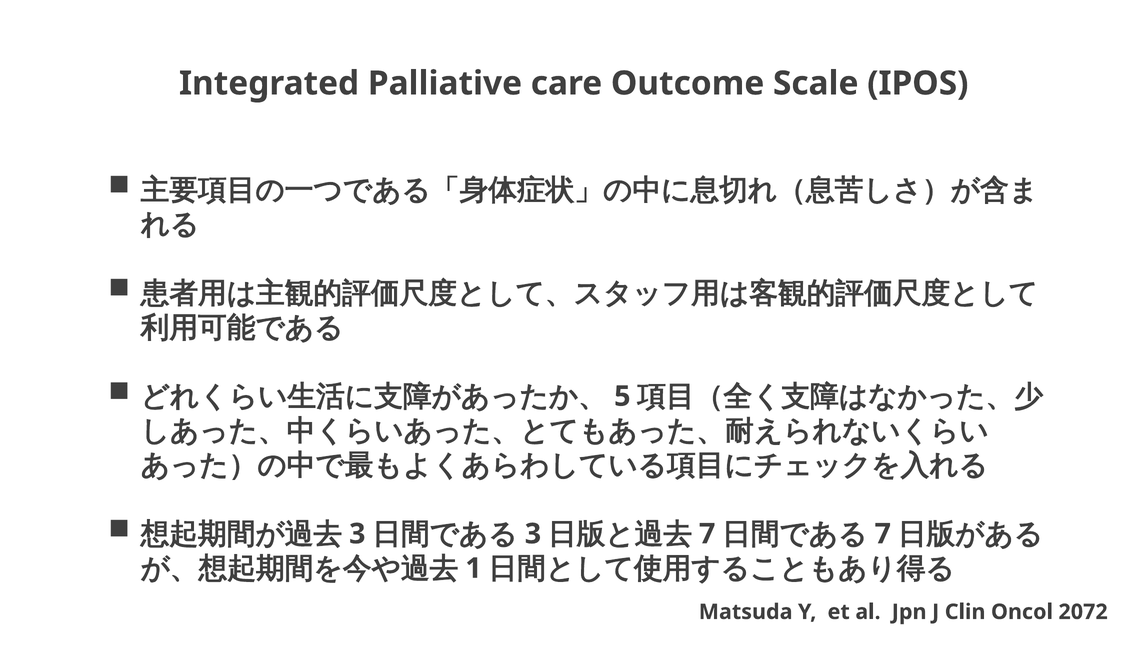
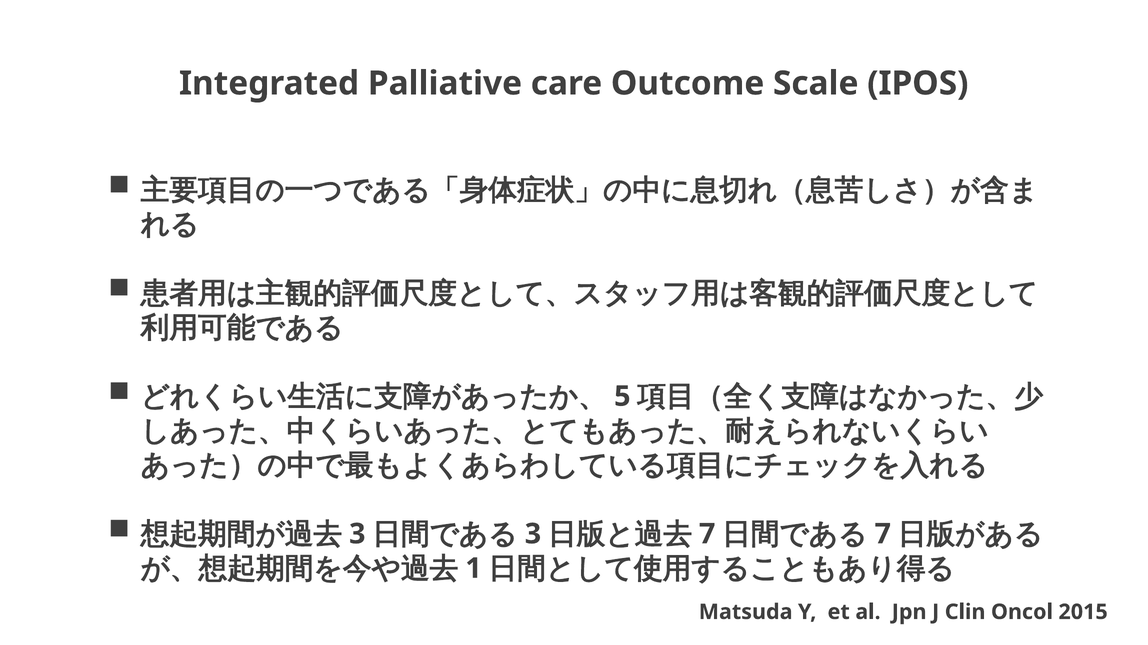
2072: 2072 -> 2015
